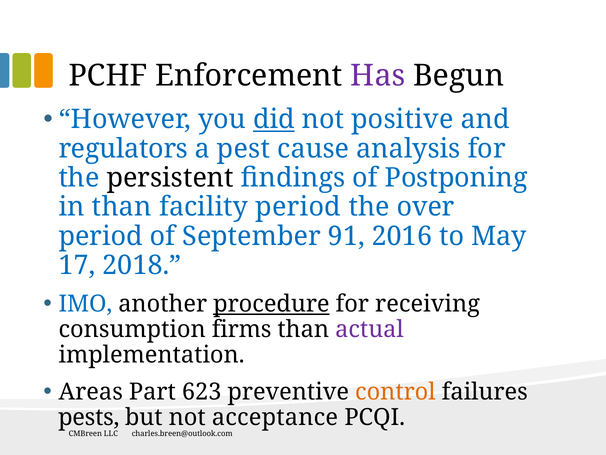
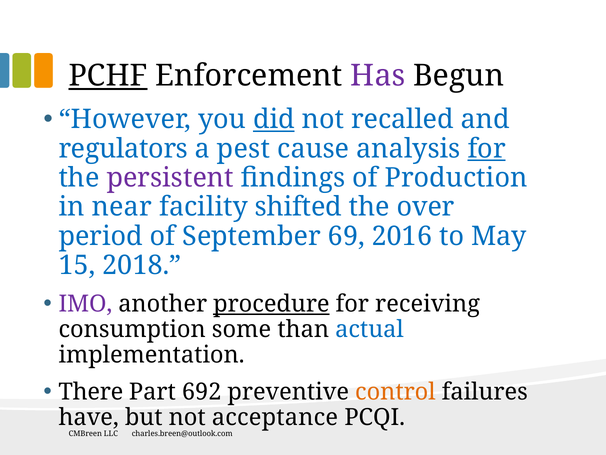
PCHF underline: none -> present
positive: positive -> recalled
for at (487, 149) underline: none -> present
persistent colour: black -> purple
Postponing: Postponing -> Production
in than: than -> near
facility period: period -> shifted
91: 91 -> 69
17: 17 -> 15
IMO colour: blue -> purple
firms: firms -> some
actual colour: purple -> blue
Areas: Areas -> There
623: 623 -> 692
pests: pests -> have
